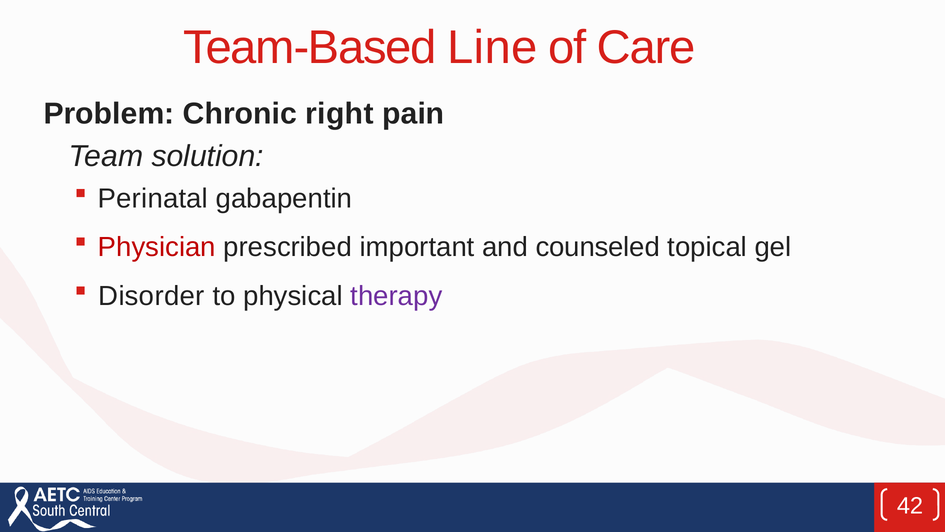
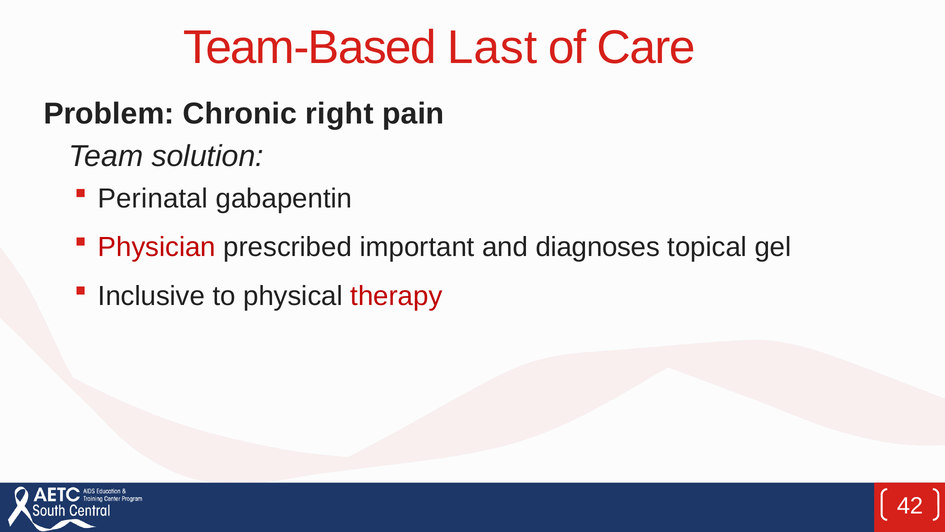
Line: Line -> Last
counseled: counseled -> diagnoses
Disorder: Disorder -> Inclusive
therapy colour: purple -> red
